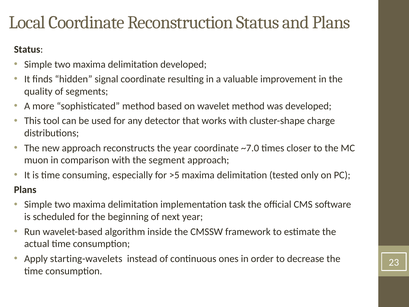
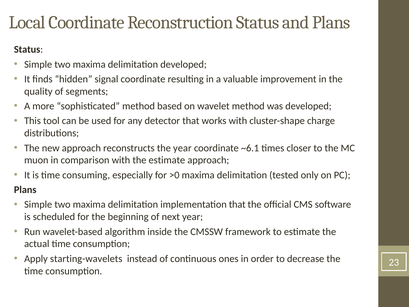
~7.0: ~7.0 -> ~6.1
the segment: segment -> estimate
>5: >5 -> >0
implementation task: task -> that
